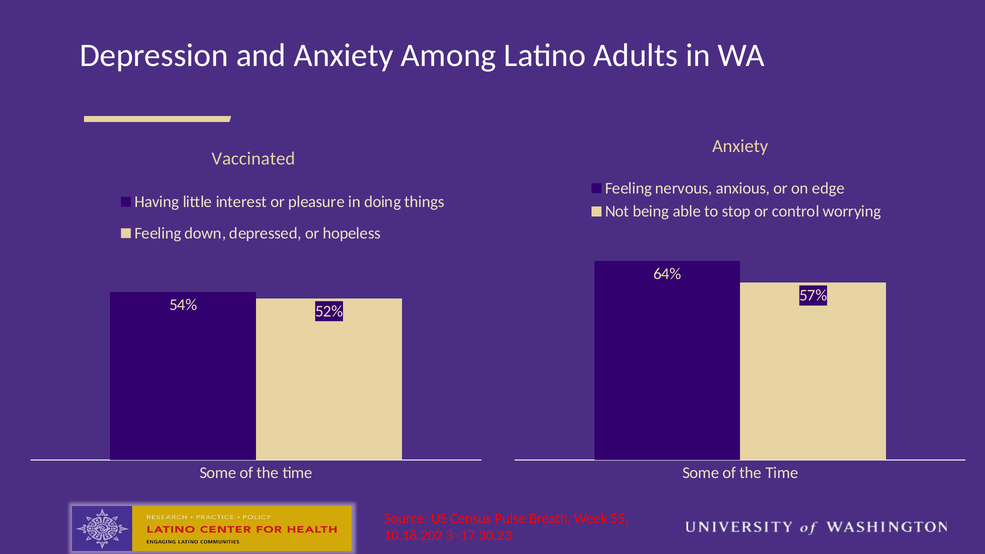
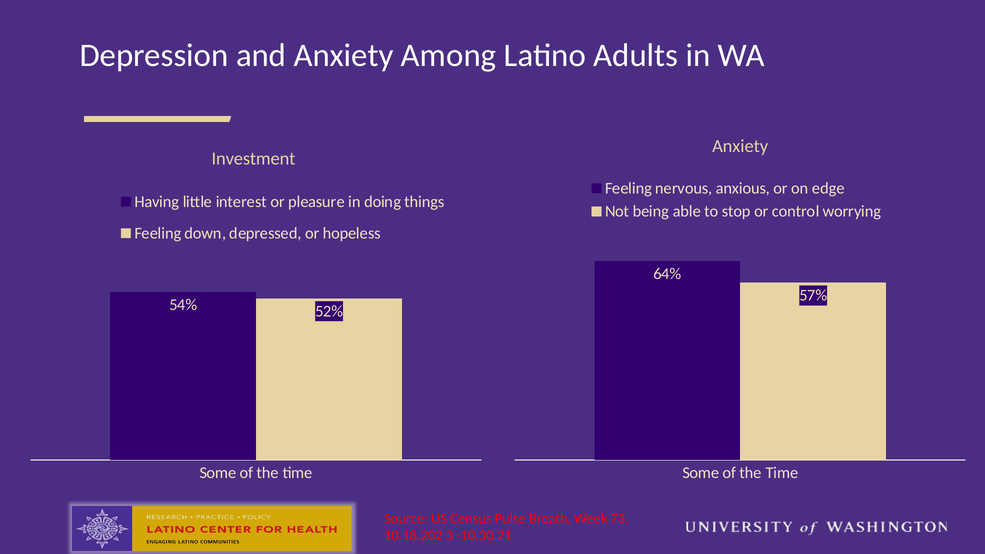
Vaccinated: Vaccinated -> Investment
55: 55 -> 73
-17.30.23: -17.30.23 -> -10.30.21
